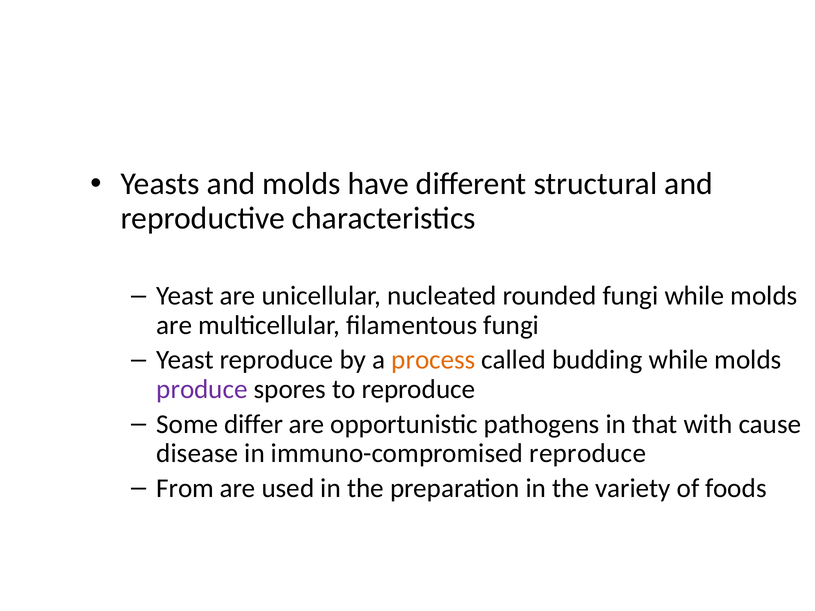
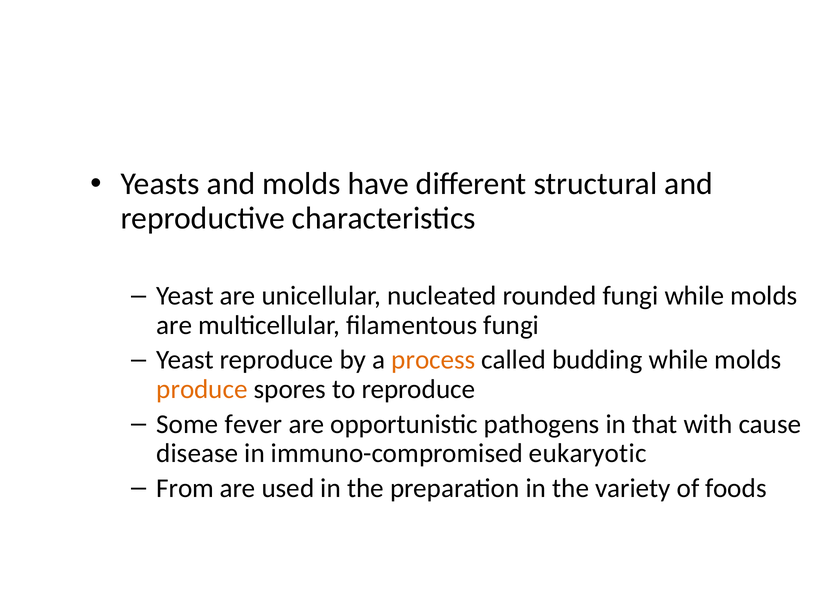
produce colour: purple -> orange
differ: differ -> fever
immuno-compromised reproduce: reproduce -> eukaryotic
